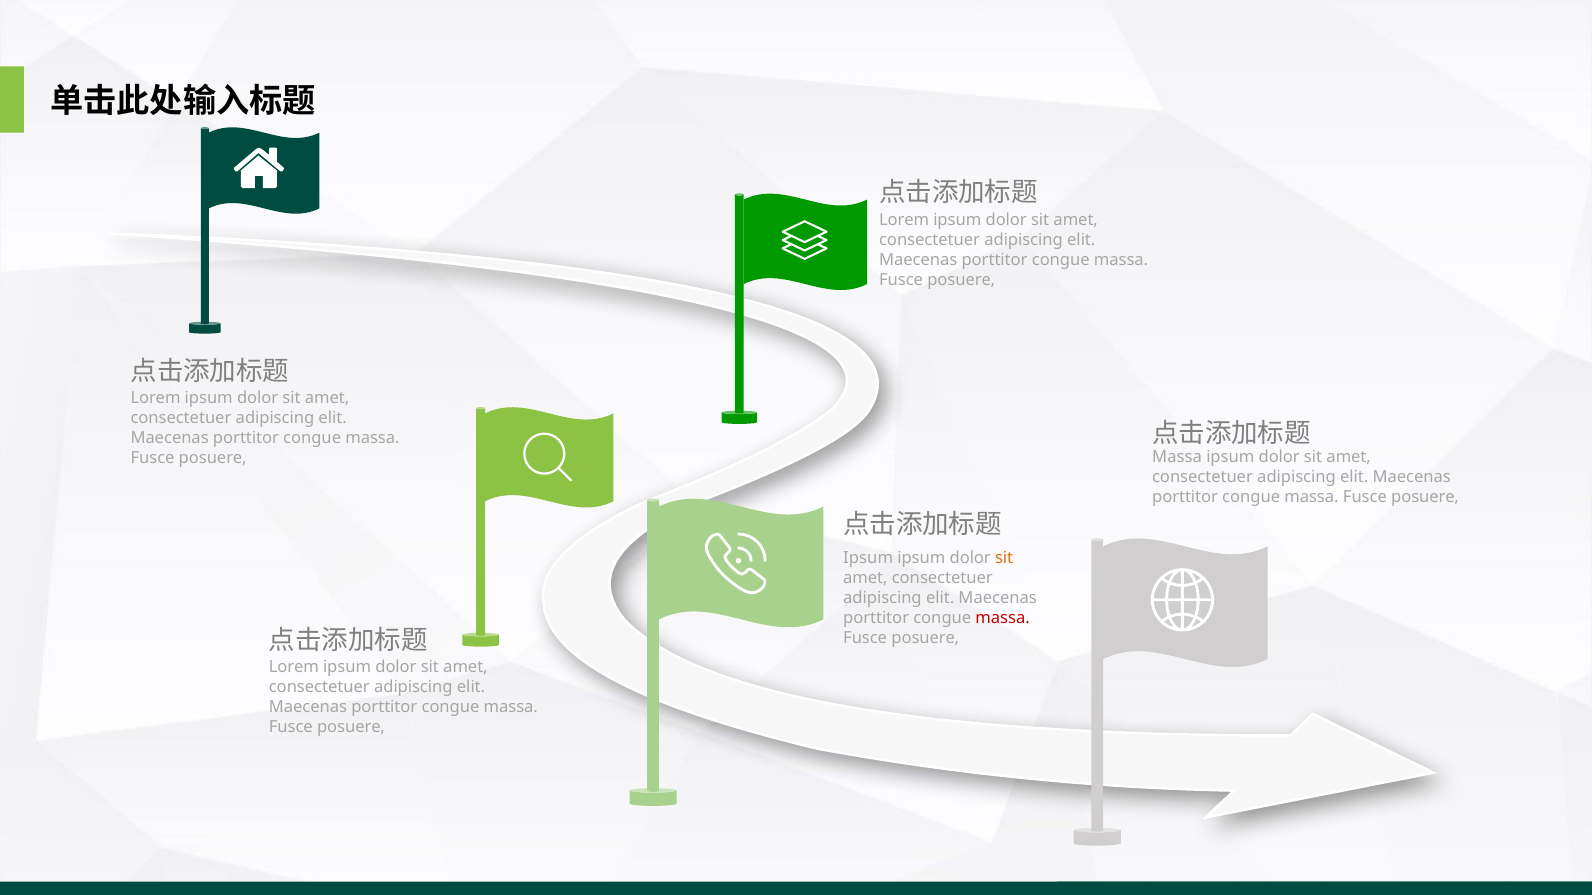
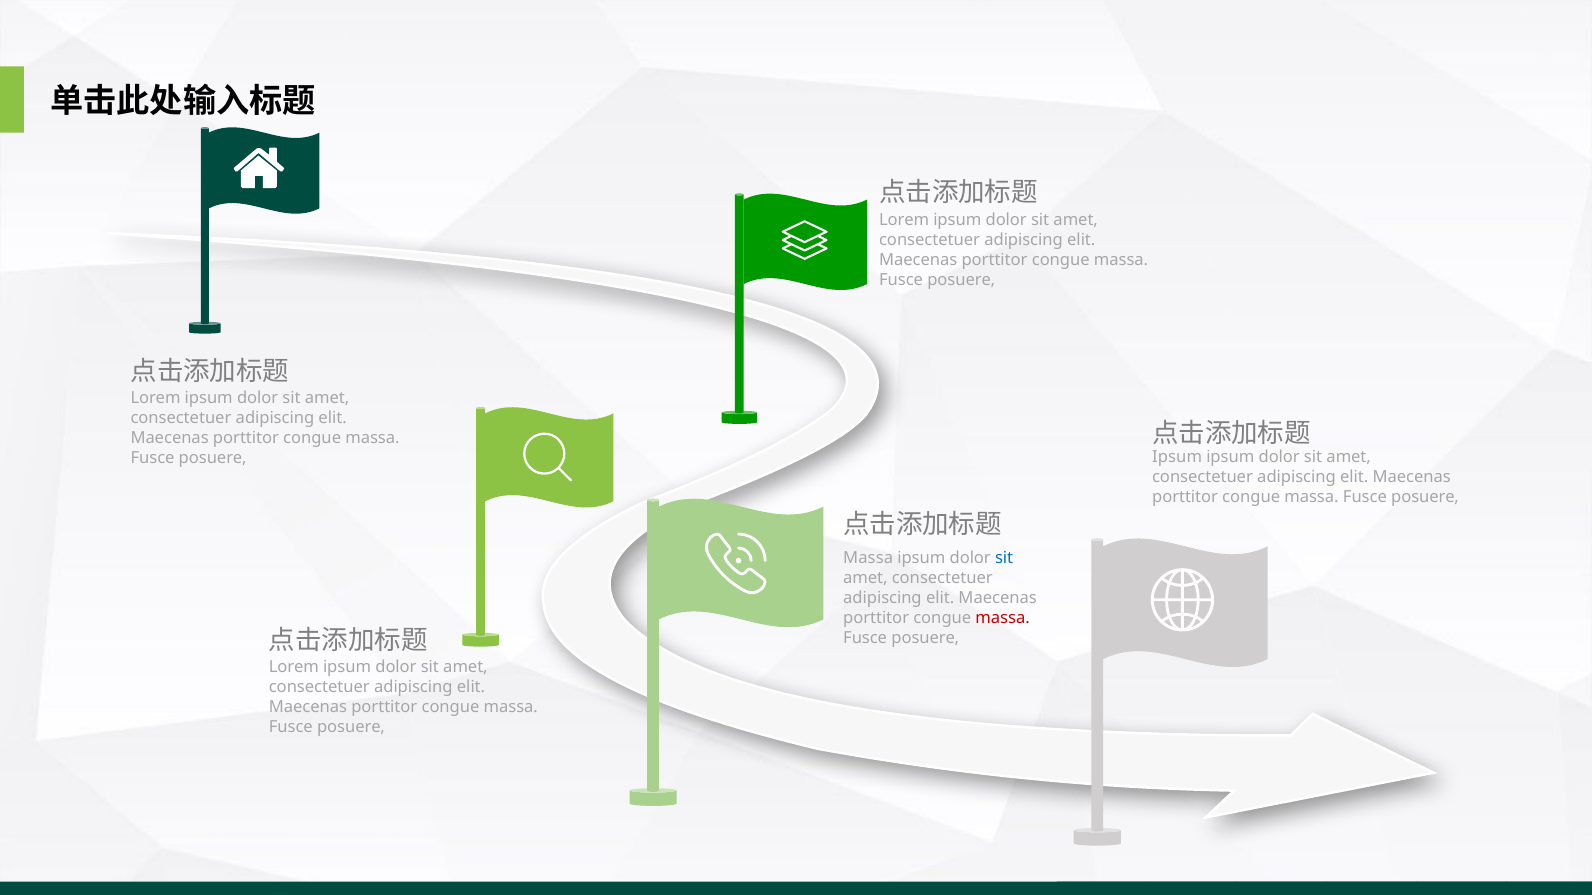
Massa at (1177, 458): Massa -> Ipsum
Ipsum at (868, 559): Ipsum -> Massa
sit at (1004, 559) colour: orange -> blue
